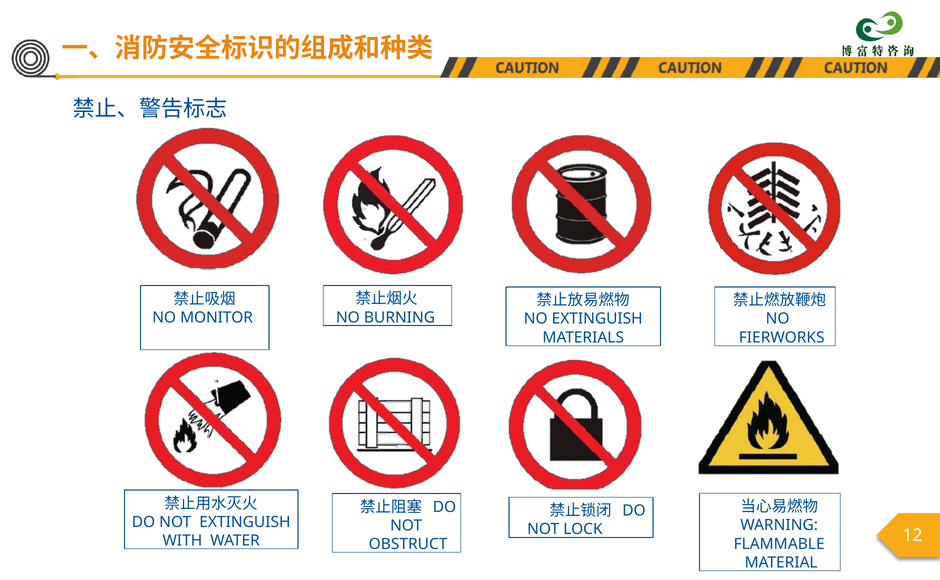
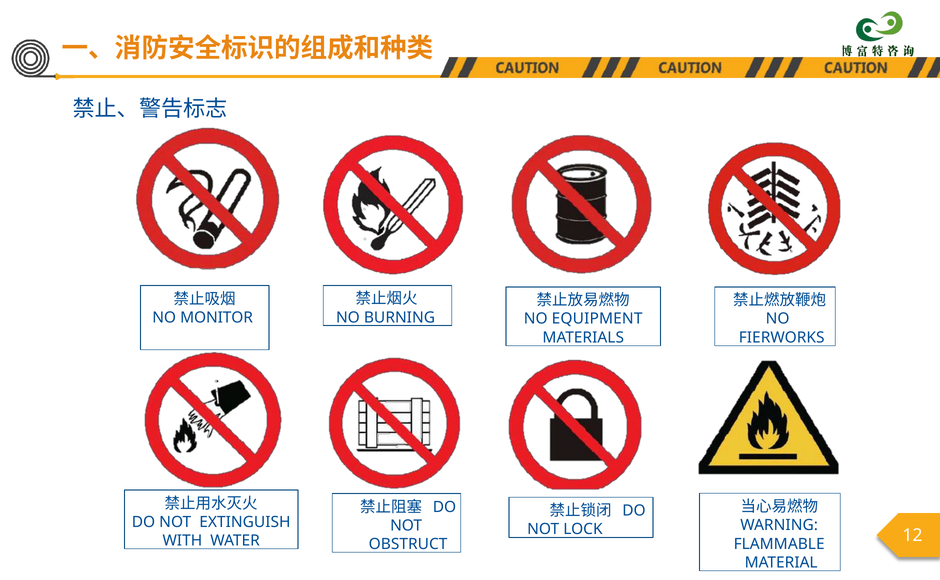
NO EXTINGUISH: EXTINGUISH -> EQUIPMENT
